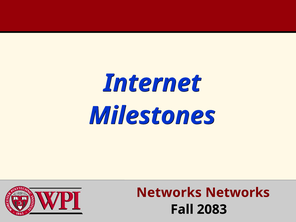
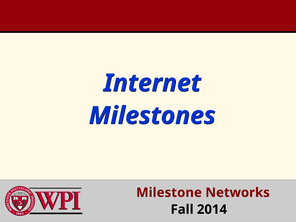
Networks at (169, 193): Networks -> Milestone
2083: 2083 -> 2014
